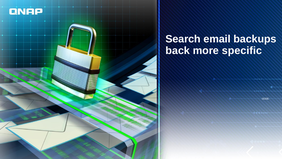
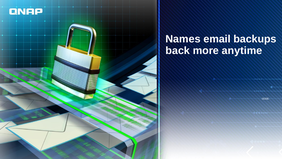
Search: Search -> Names
specific: specific -> anytime
